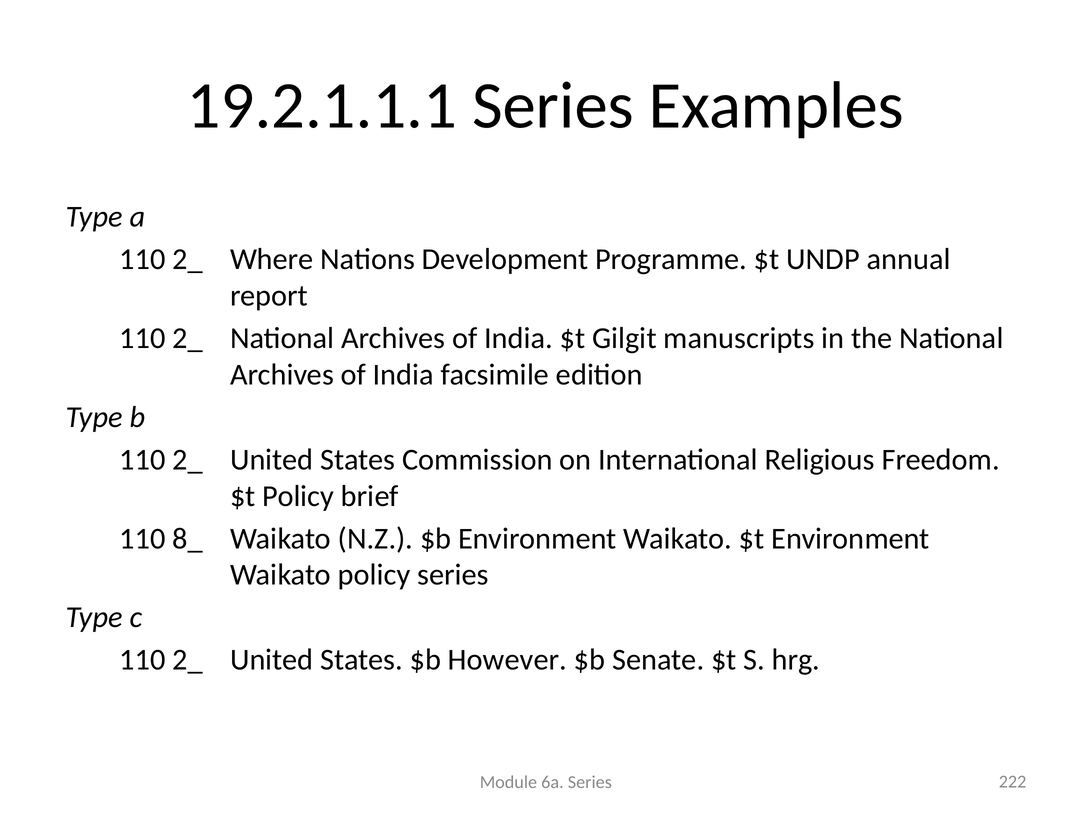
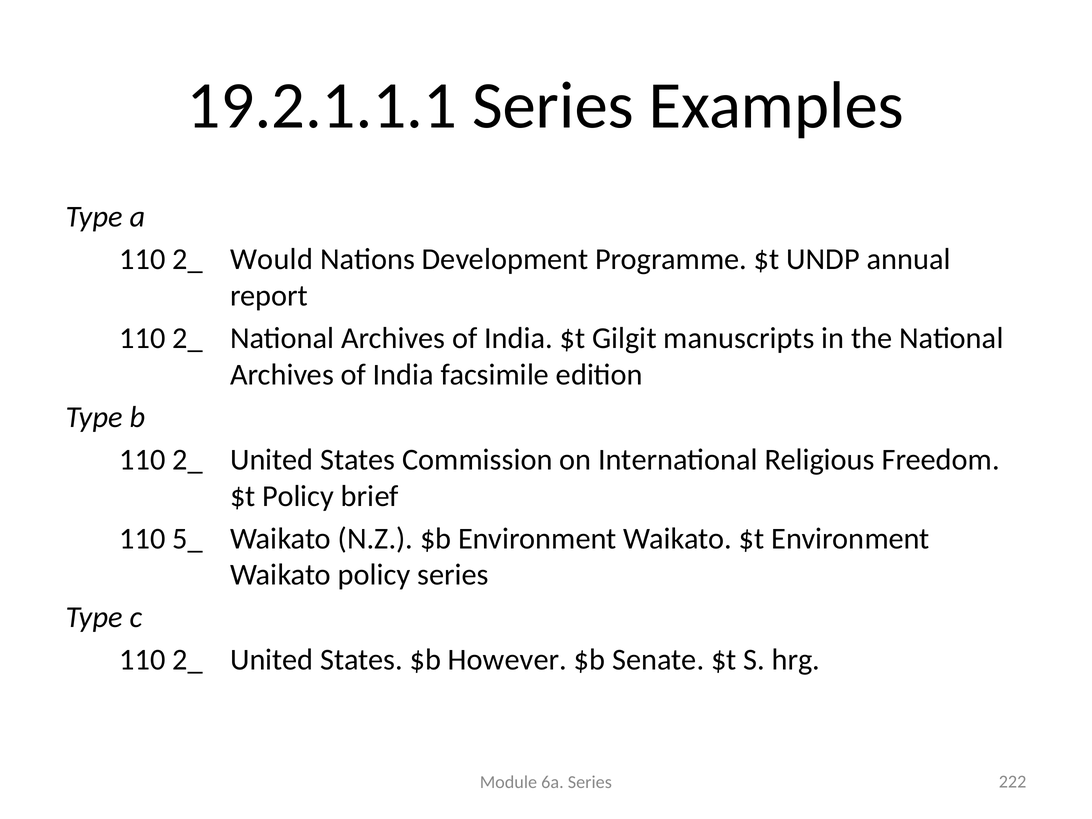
Where: Where -> Would
8_: 8_ -> 5_
